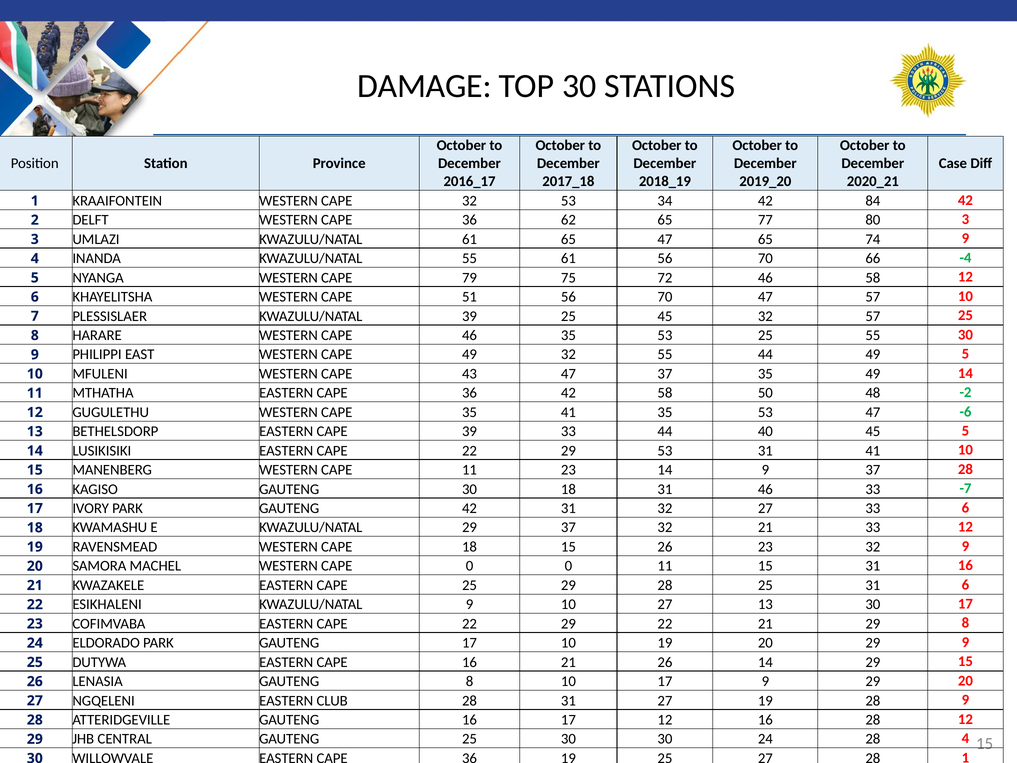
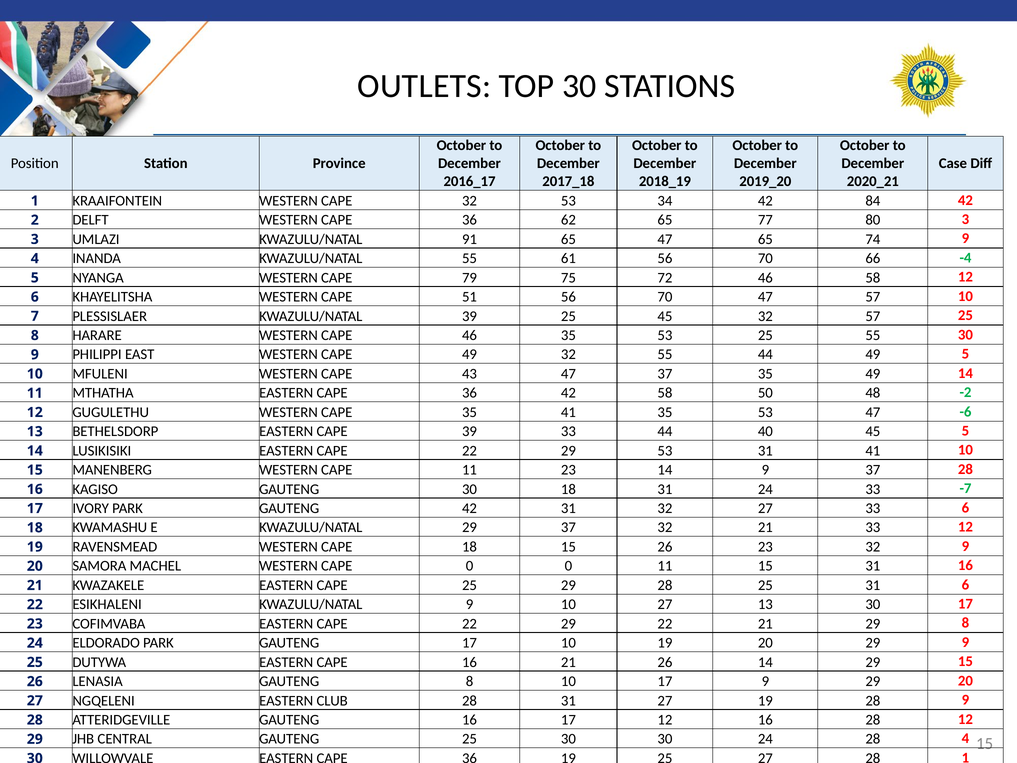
DAMAGE: DAMAGE -> OUTLETS
KWAZULU/NATAL 61: 61 -> 91
31 46: 46 -> 24
